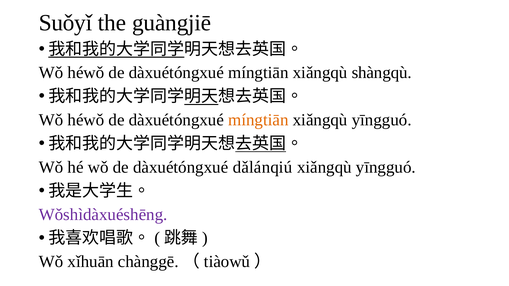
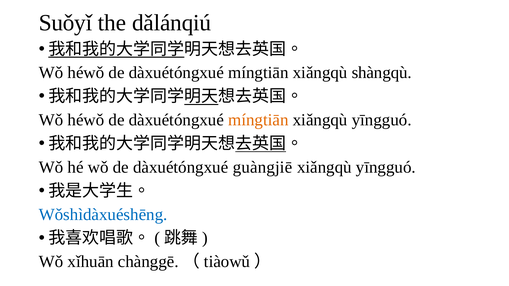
guàngjiē: guàngjiē -> dǎlánqiú
dǎlánqiú: dǎlánqiú -> guàngjiē
Wǒshìdàxuéshēng colour: purple -> blue
